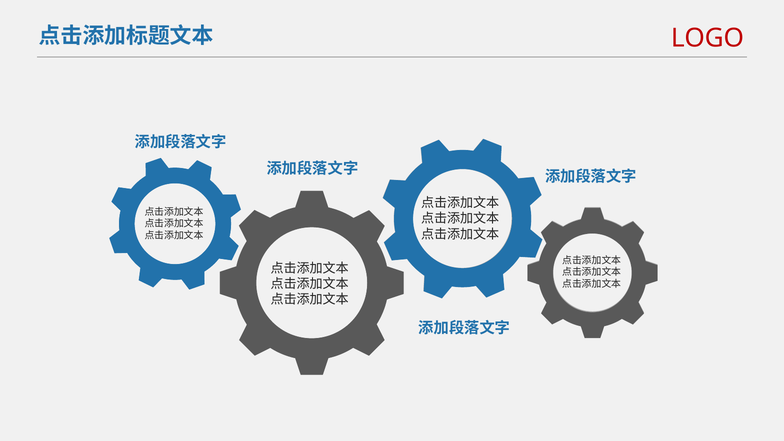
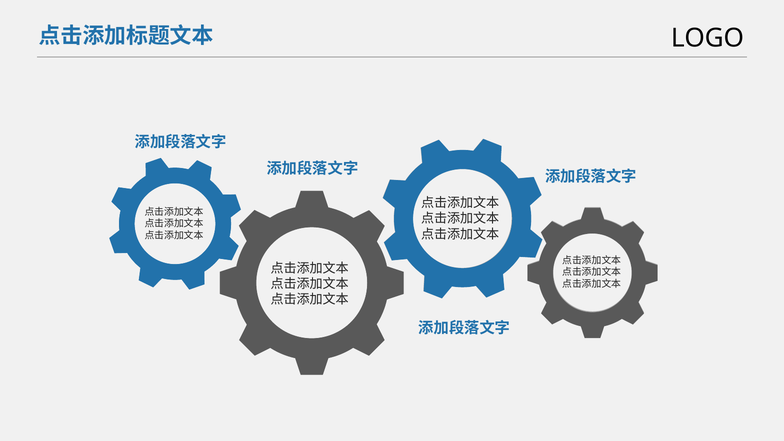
LOGO colour: red -> black
